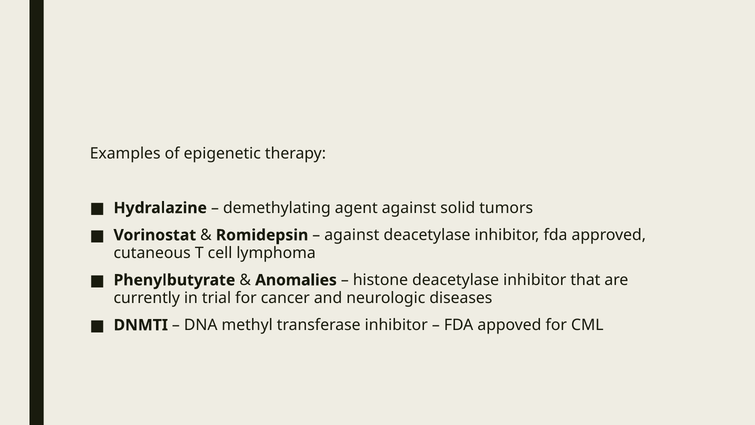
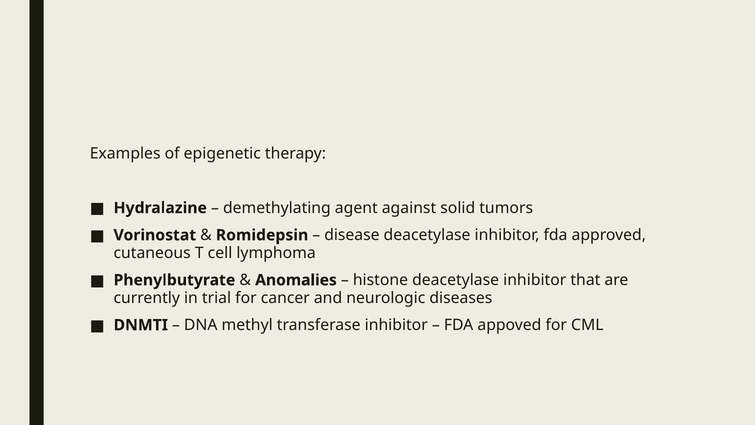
against at (352, 235): against -> disease
